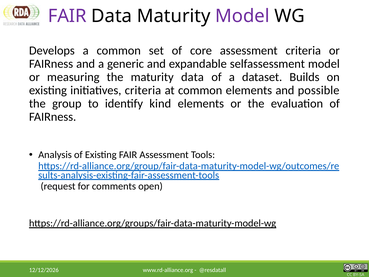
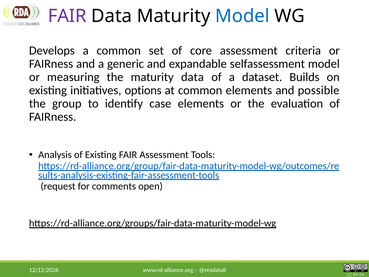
Model at (242, 16) colour: purple -> blue
initiatives criteria: criteria -> options
kind: kind -> case
